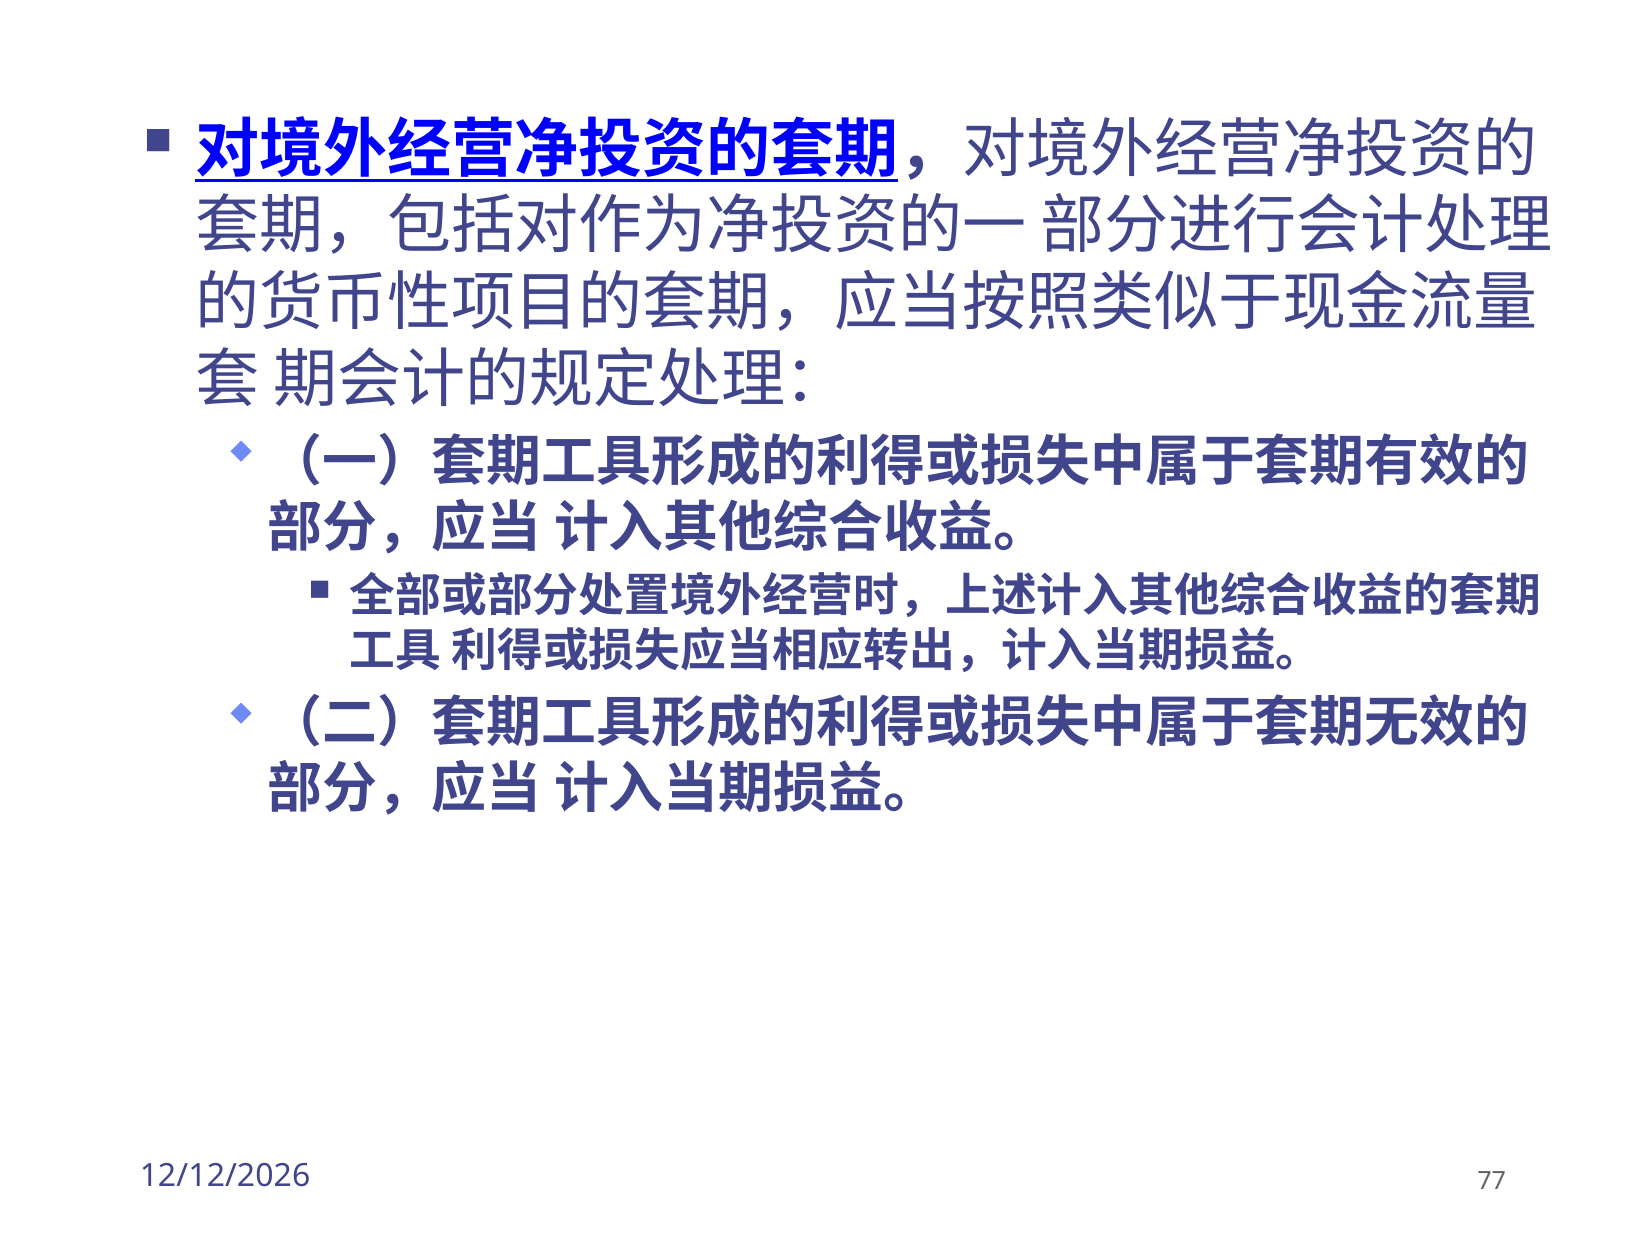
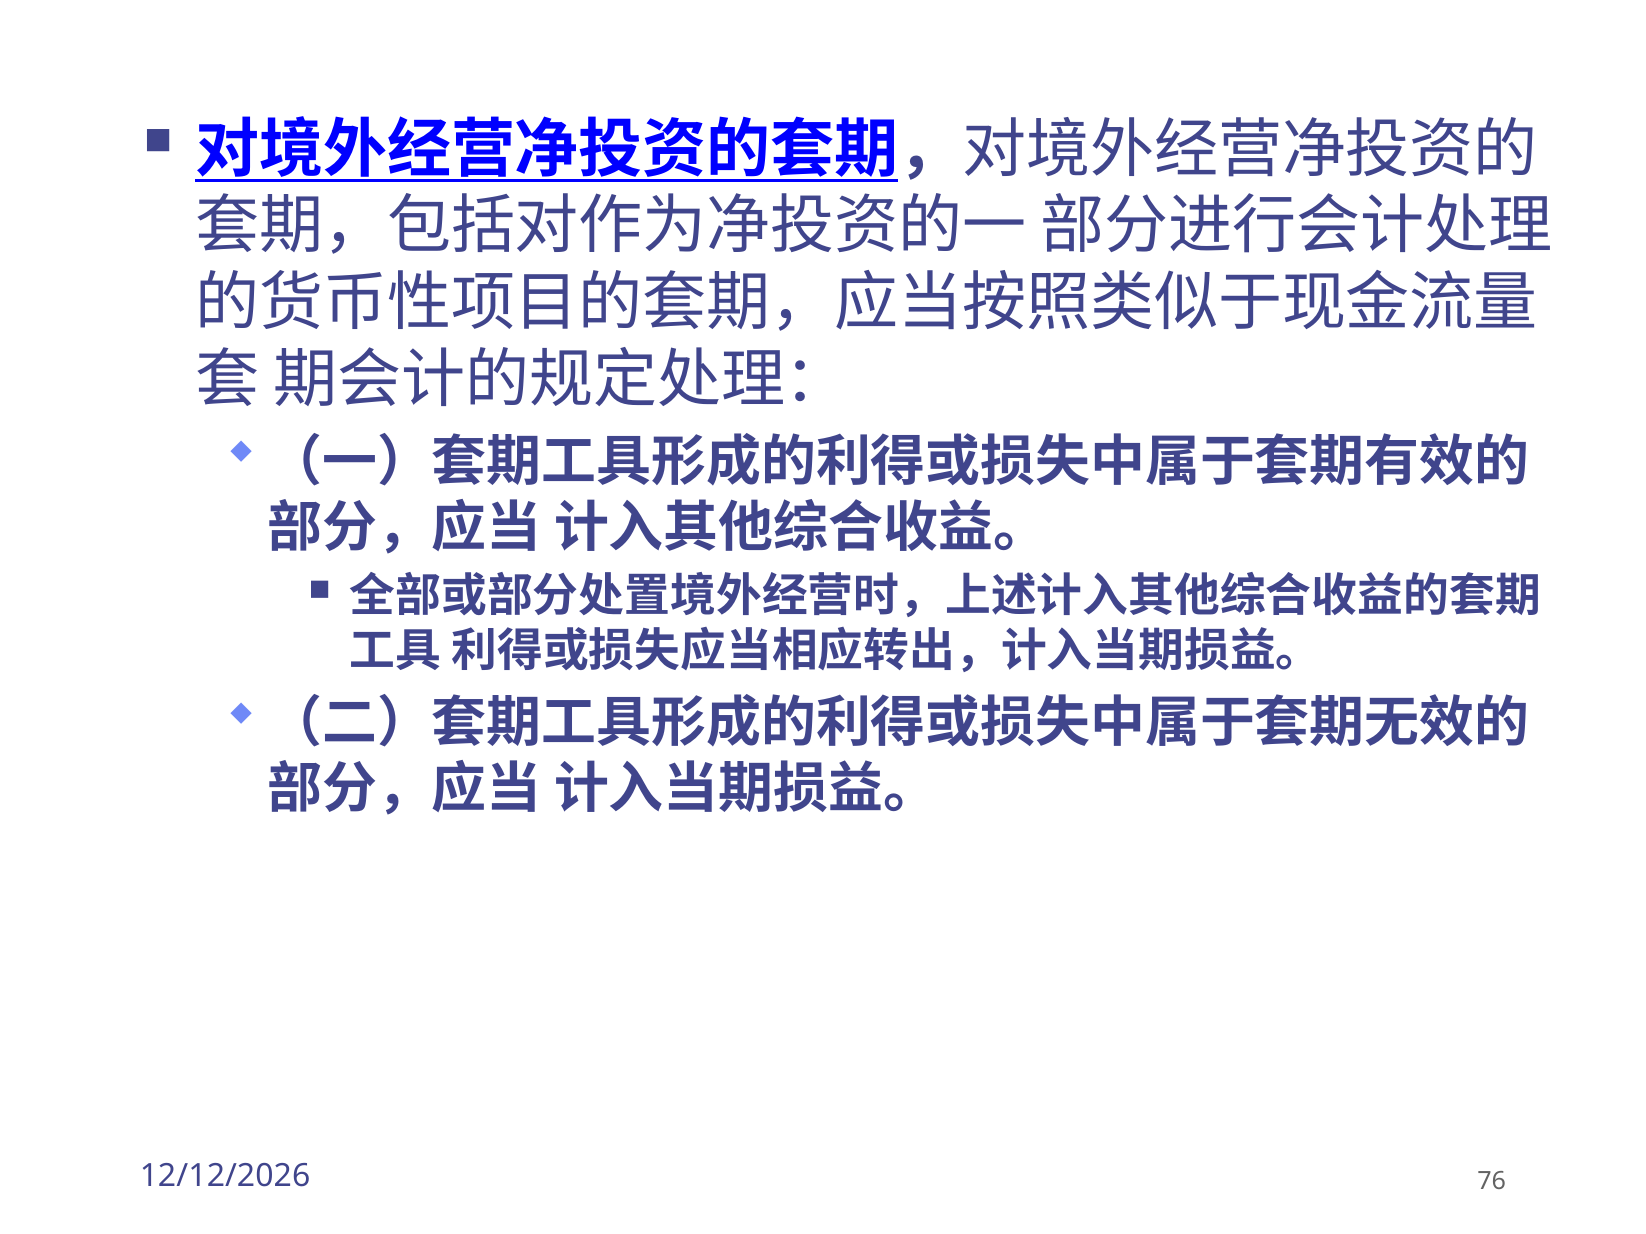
77: 77 -> 76
